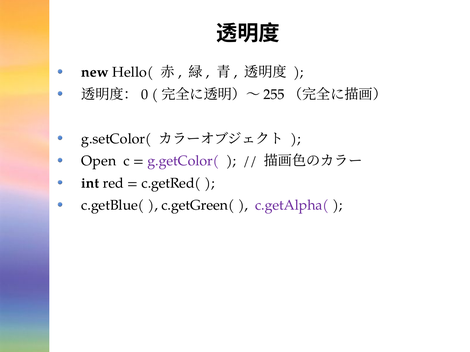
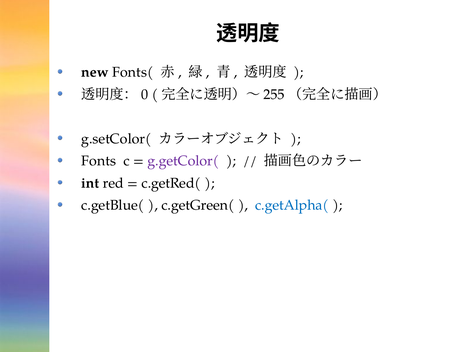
Hello(: Hello( -> Fonts(
Open: Open -> Fonts
c.getAlpha( colour: purple -> blue
